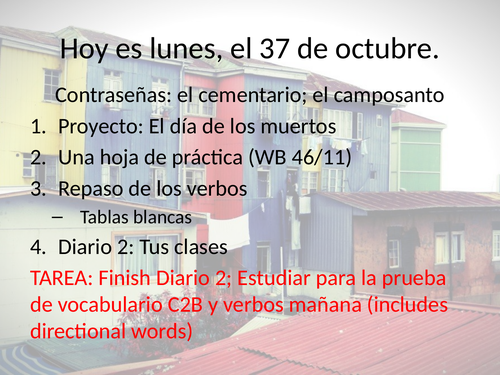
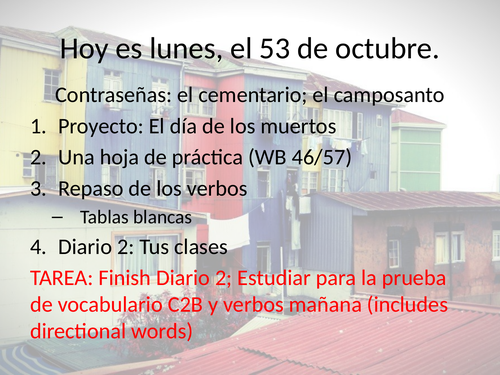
37: 37 -> 53
46/11: 46/11 -> 46/57
